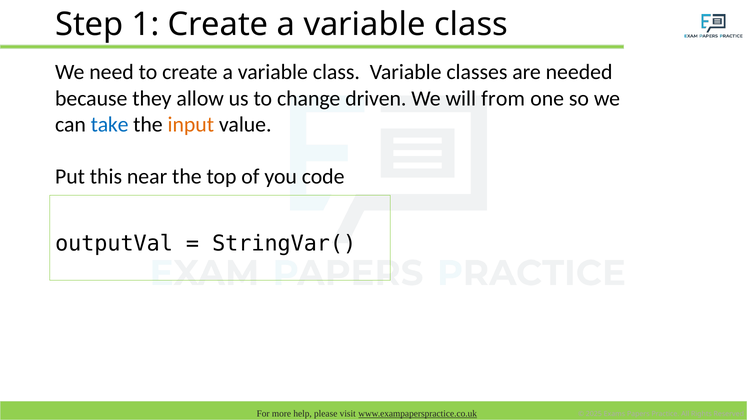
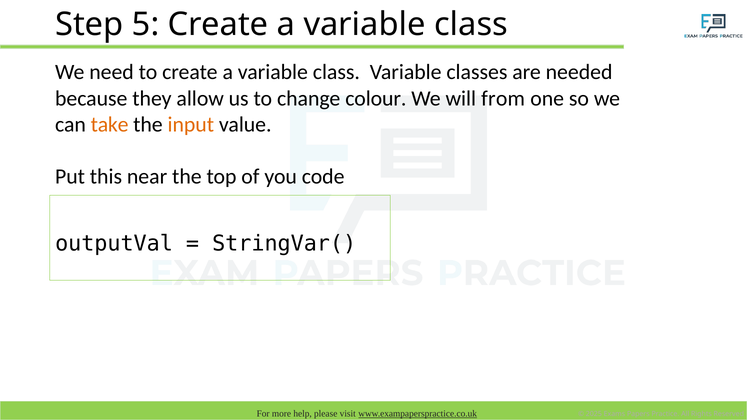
1: 1 -> 5
driven: driven -> colour
take colour: blue -> orange
